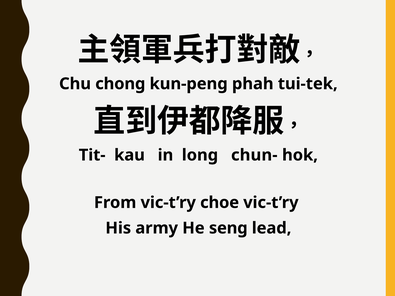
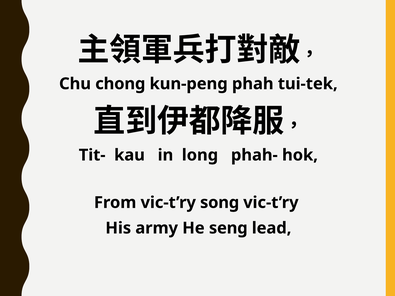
chun-: chun- -> phah-
choe: choe -> song
